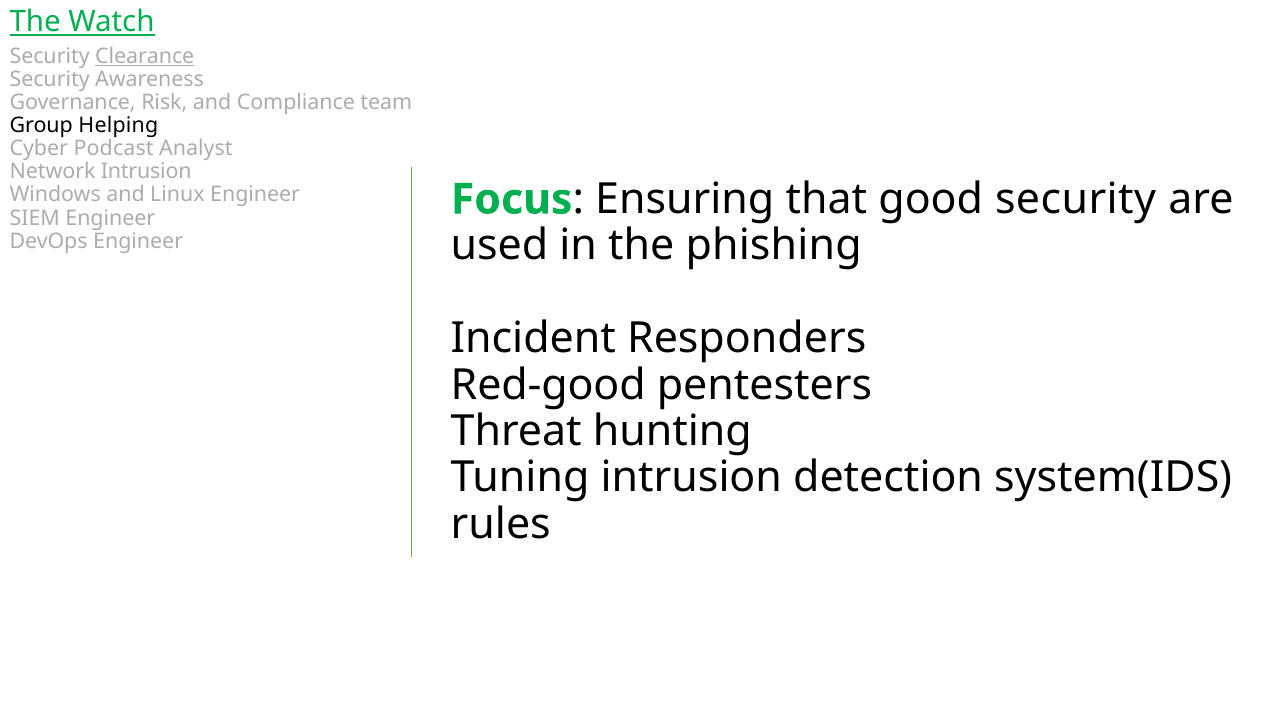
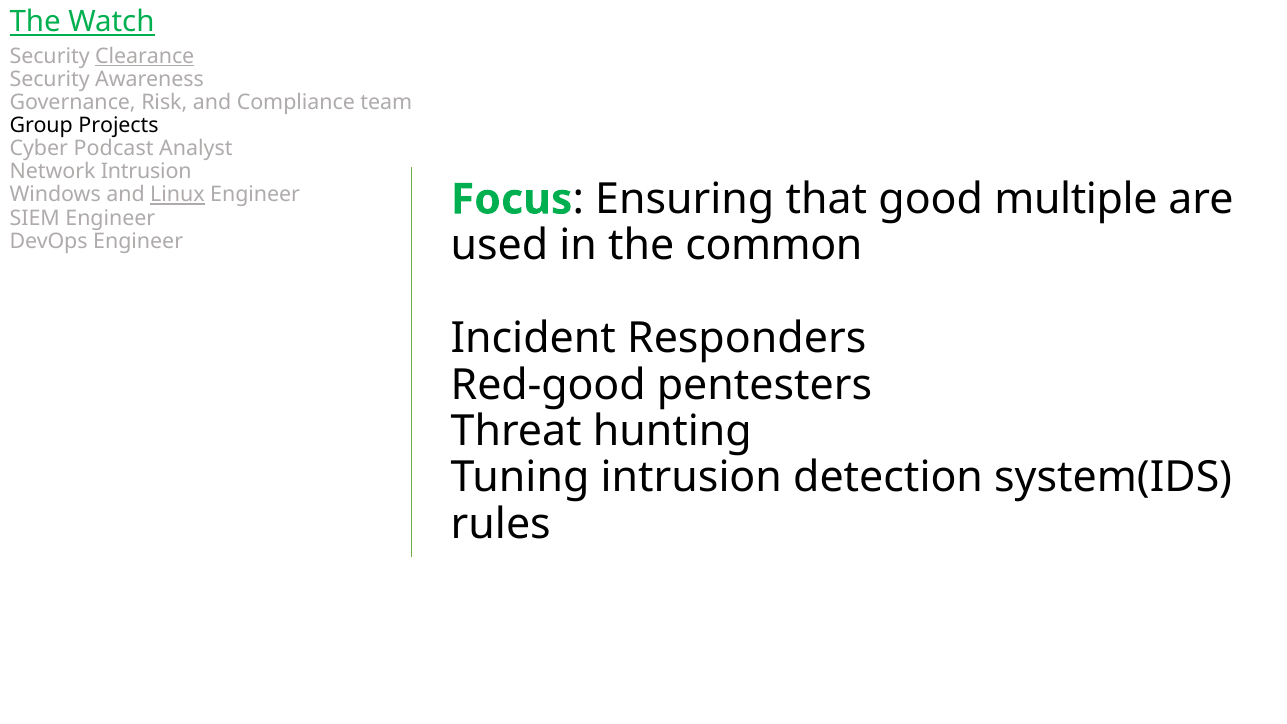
Helping: Helping -> Projects
Linux underline: none -> present
good security: security -> multiple
phishing: phishing -> common
